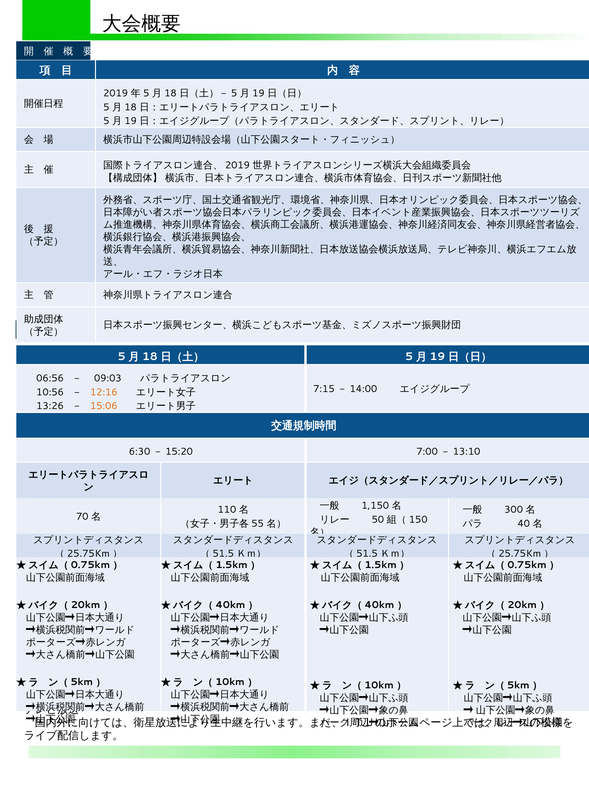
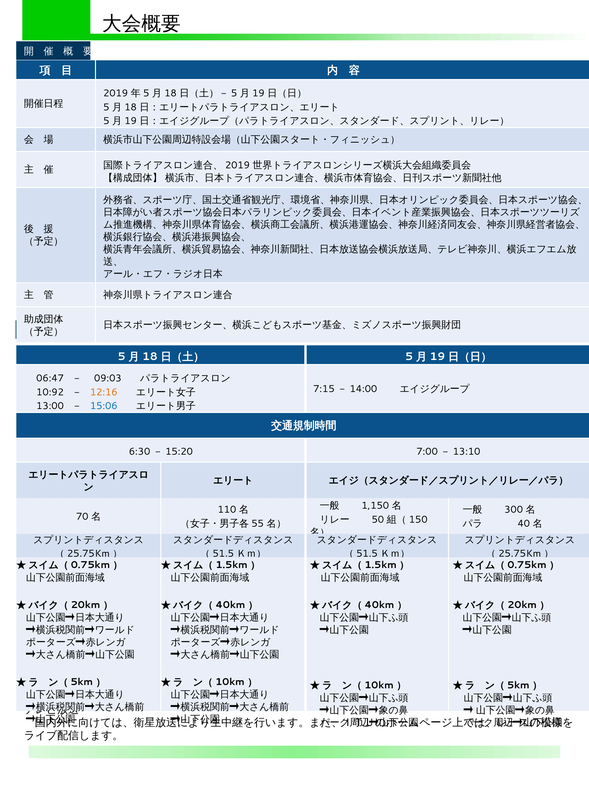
06:56: 06:56 -> 06:47
10:56: 10:56 -> 10:92
13:26: 13:26 -> 13:00
15:06 colour: orange -> blue
